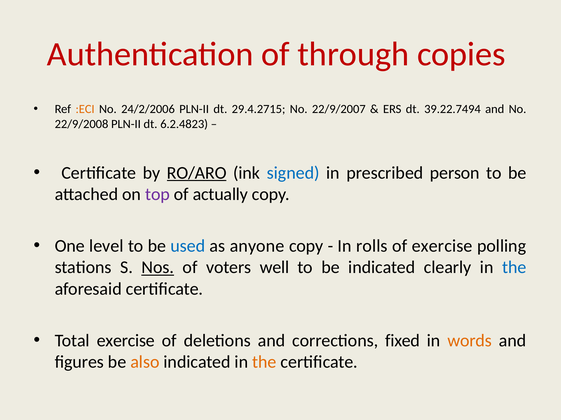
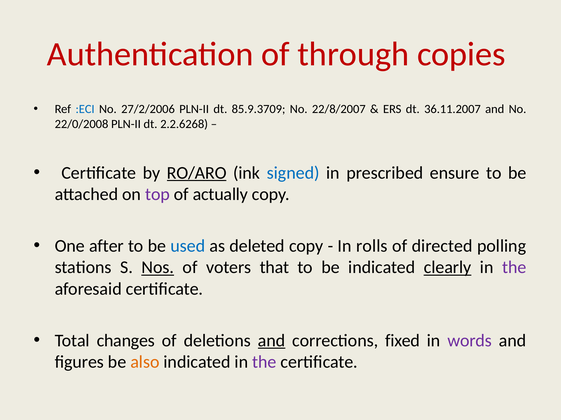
:ECI colour: orange -> blue
24/2/2006: 24/2/2006 -> 27/2/2006
29.4.2715: 29.4.2715 -> 85.9.3709
22/9/2007: 22/9/2007 -> 22/8/2007
39.22.7494: 39.22.7494 -> 36.11.2007
22/9/2008: 22/9/2008 -> 22/0/2008
6.2.4823: 6.2.4823 -> 2.2.6268
person: person -> ensure
level: level -> after
anyone: anyone -> deleted
of exercise: exercise -> directed
well: well -> that
clearly underline: none -> present
the at (514, 268) colour: blue -> purple
Total exercise: exercise -> changes
and at (272, 341) underline: none -> present
words colour: orange -> purple
the at (264, 363) colour: orange -> purple
